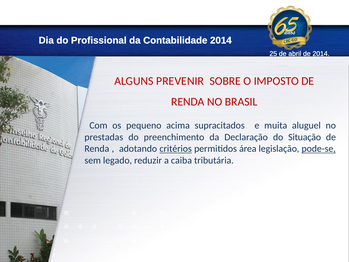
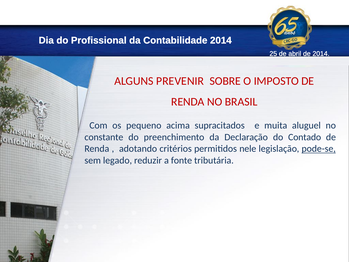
prestadas: prestadas -> constante
Situação: Situação -> Contado
critérios underline: present -> none
área: área -> nele
caiba: caiba -> fonte
